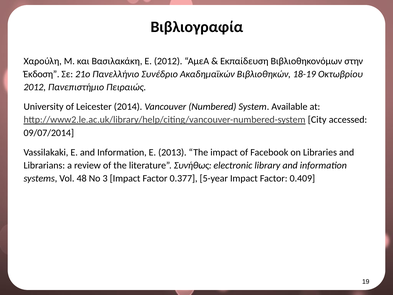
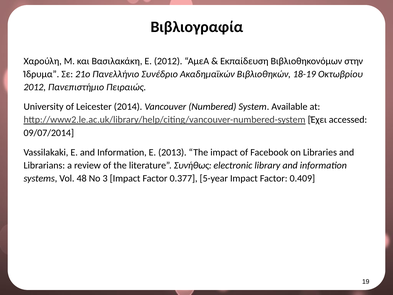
Έκδοση: Έκδοση -> Ίδρυμα
City: City -> Έχει
